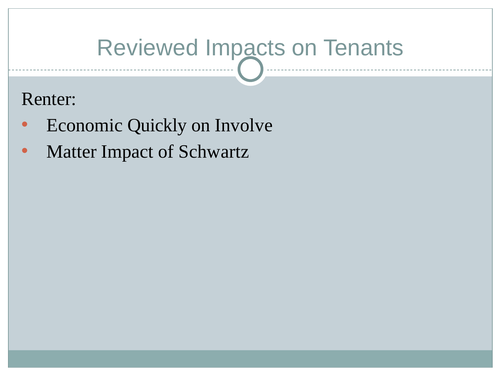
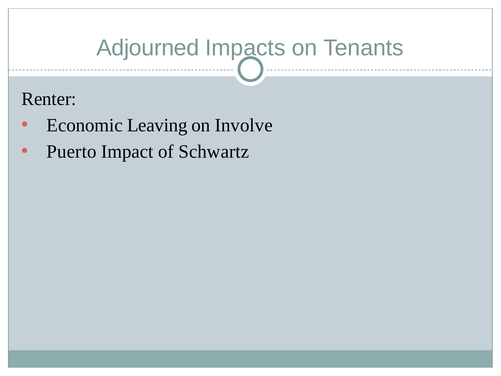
Reviewed: Reviewed -> Adjourned
Quickly: Quickly -> Leaving
Matter: Matter -> Puerto
